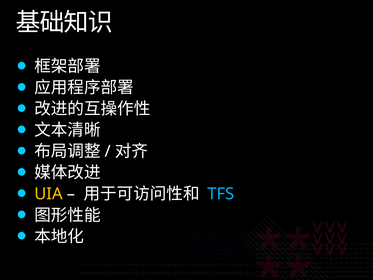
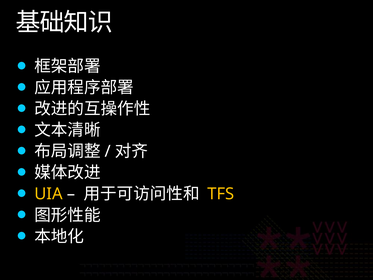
TFS colour: light blue -> yellow
